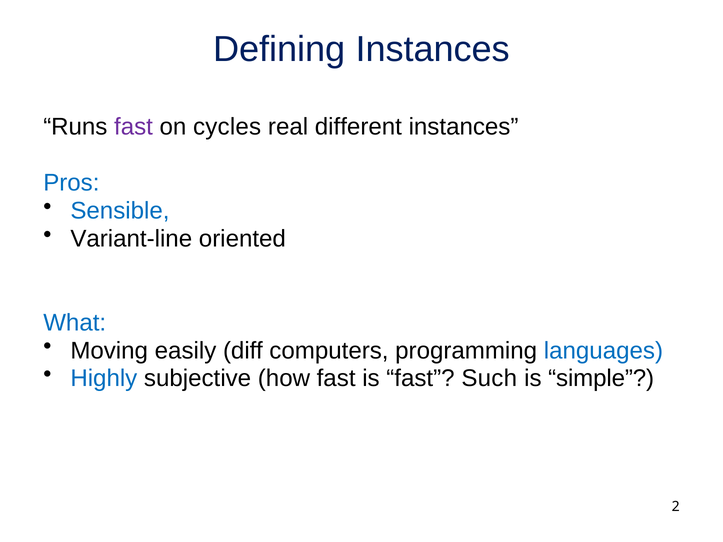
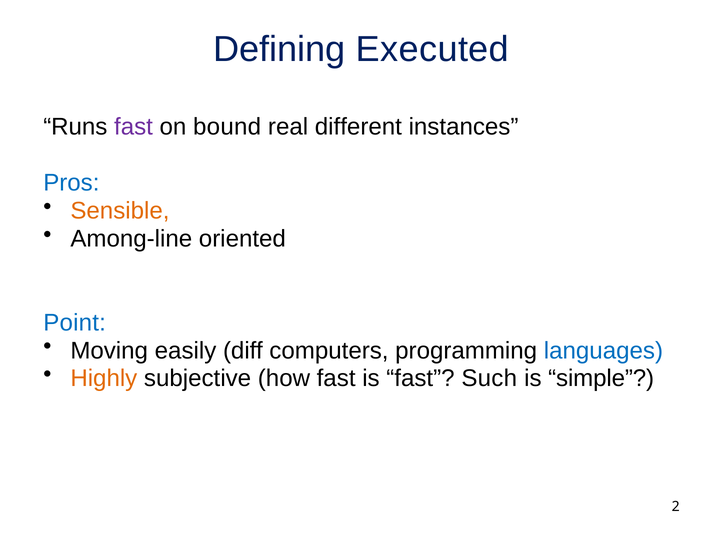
Defining Instances: Instances -> Executed
cycles: cycles -> bound
Sensible colour: blue -> orange
Variant-line: Variant-line -> Among-line
What: What -> Point
Highly colour: blue -> orange
